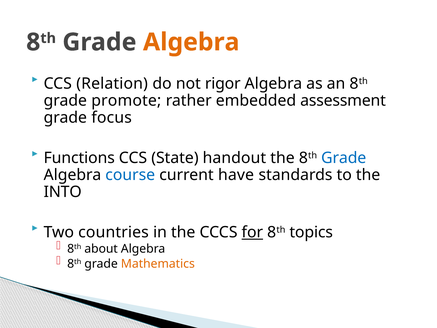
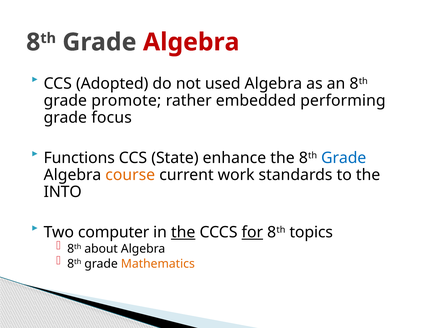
Algebra at (191, 42) colour: orange -> red
Relation: Relation -> Adopted
rigor: rigor -> used
assessment: assessment -> performing
handout: handout -> enhance
course colour: blue -> orange
have: have -> work
countries: countries -> computer
the at (183, 232) underline: none -> present
